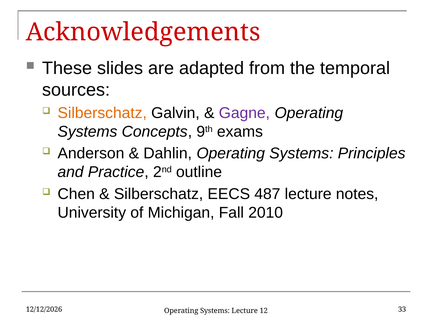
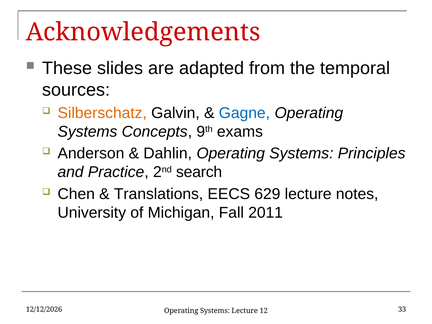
Gagne colour: purple -> blue
outline: outline -> search
Silberschatz at (159, 194): Silberschatz -> Translations
487: 487 -> 629
2010: 2010 -> 2011
